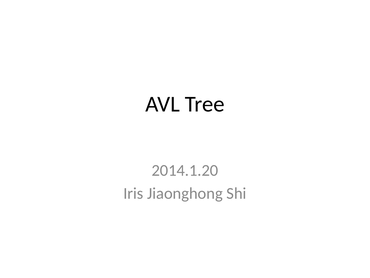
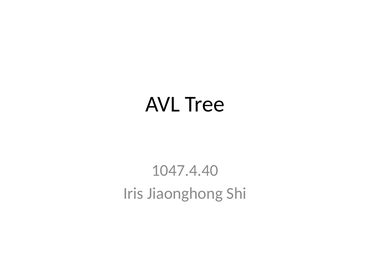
2014.1.20: 2014.1.20 -> 1047.4.40
